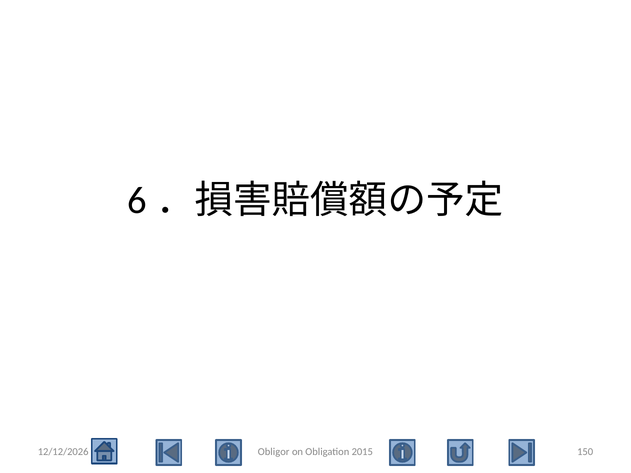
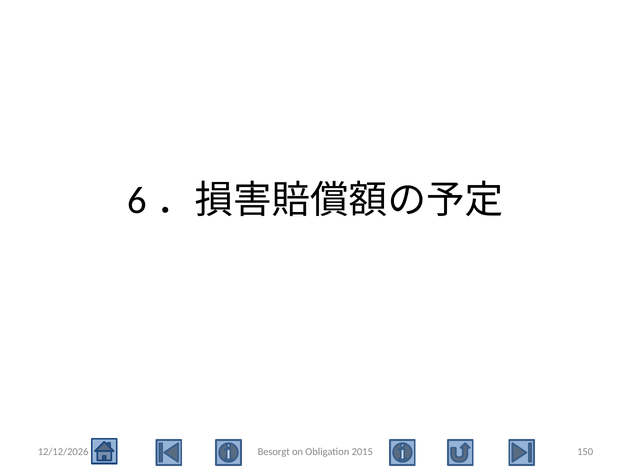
Obligor: Obligor -> Besorgt
